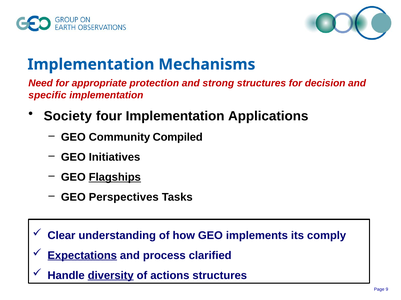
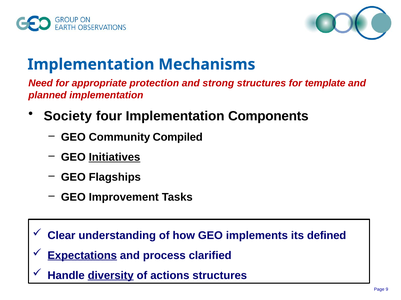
decision: decision -> template
specific: specific -> planned
Applications: Applications -> Components
Initiatives underline: none -> present
Flagships underline: present -> none
Perspectives: Perspectives -> Improvement
comply: comply -> defined
